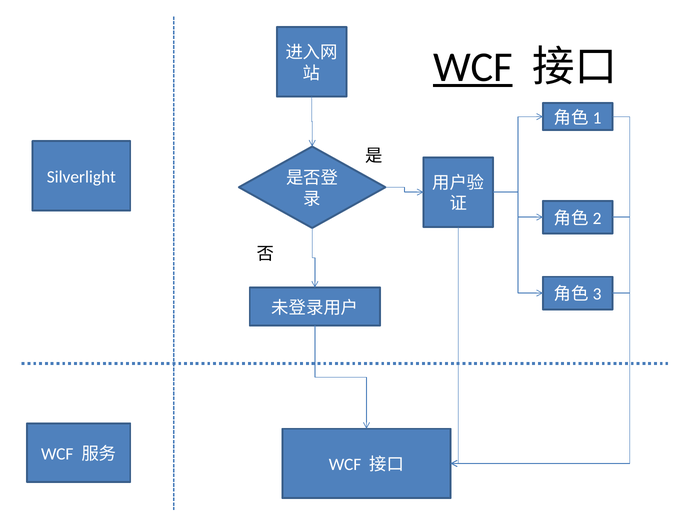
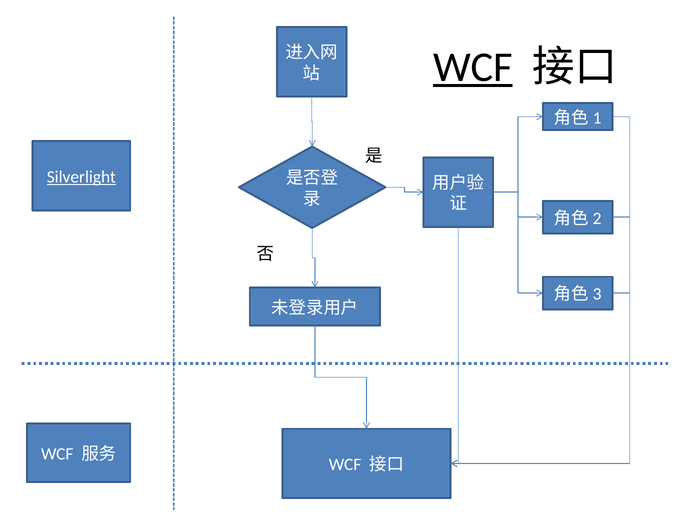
Silverlight underline: none -> present
